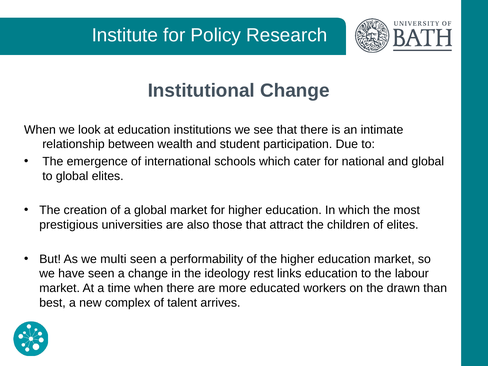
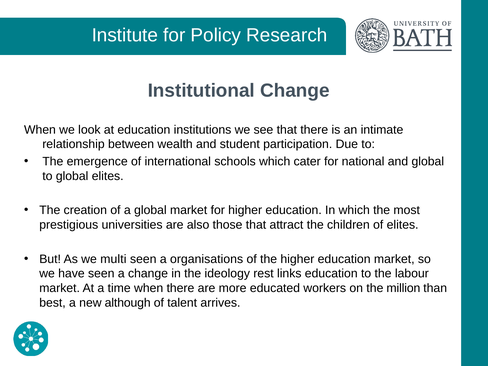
performability: performability -> organisations
drawn: drawn -> million
complex: complex -> although
